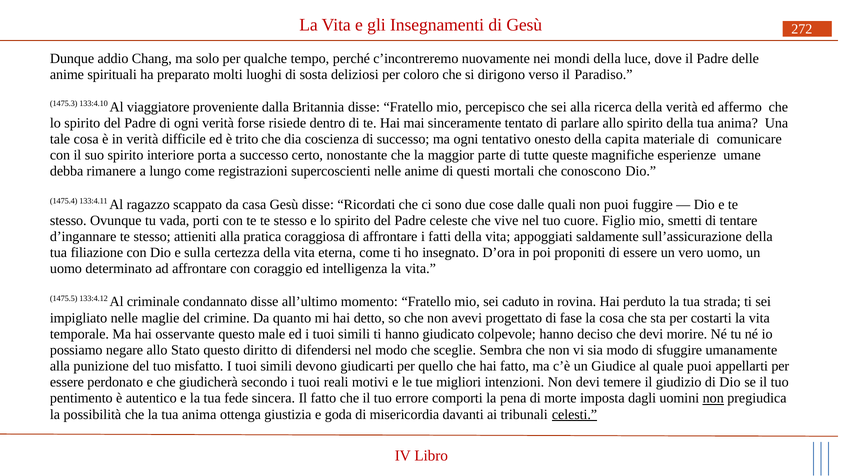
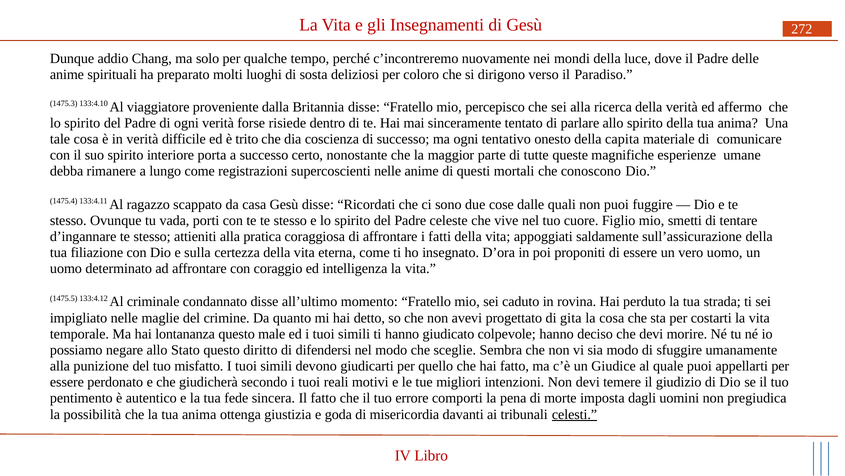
fase: fase -> gita
osservante: osservante -> lontananza
non at (713, 398) underline: present -> none
